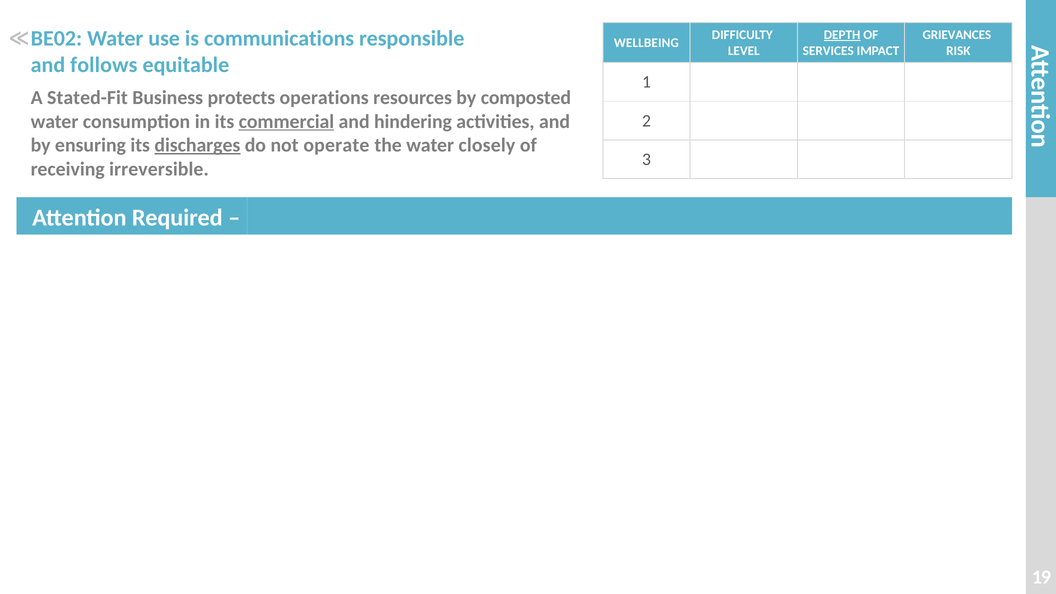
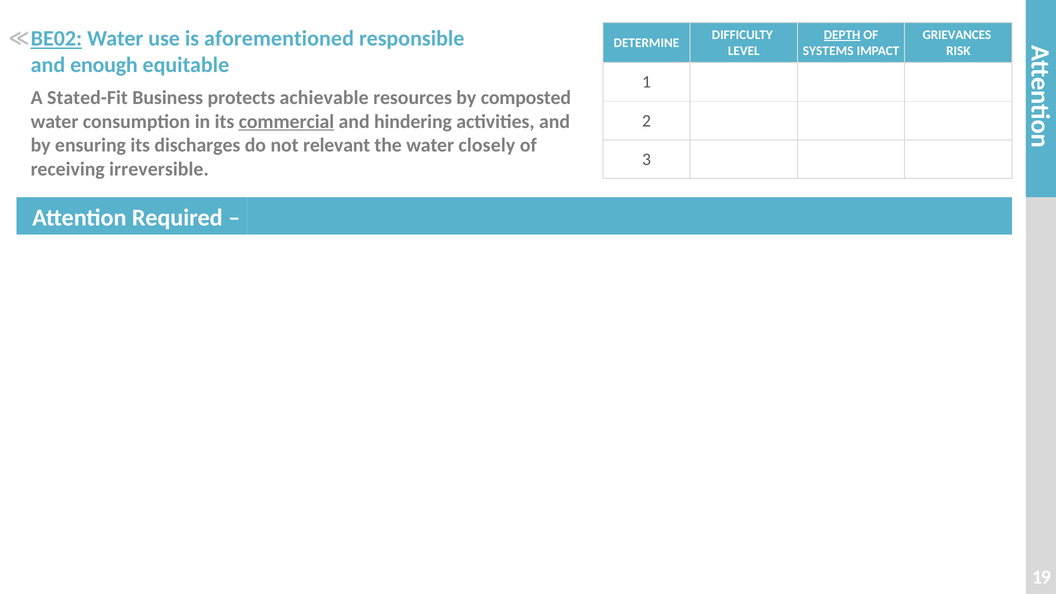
BE02 underline: none -> present
communications: communications -> aforementioned
WELLBEING: WELLBEING -> DETERMINE
SERVICES: SERVICES -> SYSTEMS
follows: follows -> enough
operations: operations -> achievable
discharges underline: present -> none
operate: operate -> relevant
